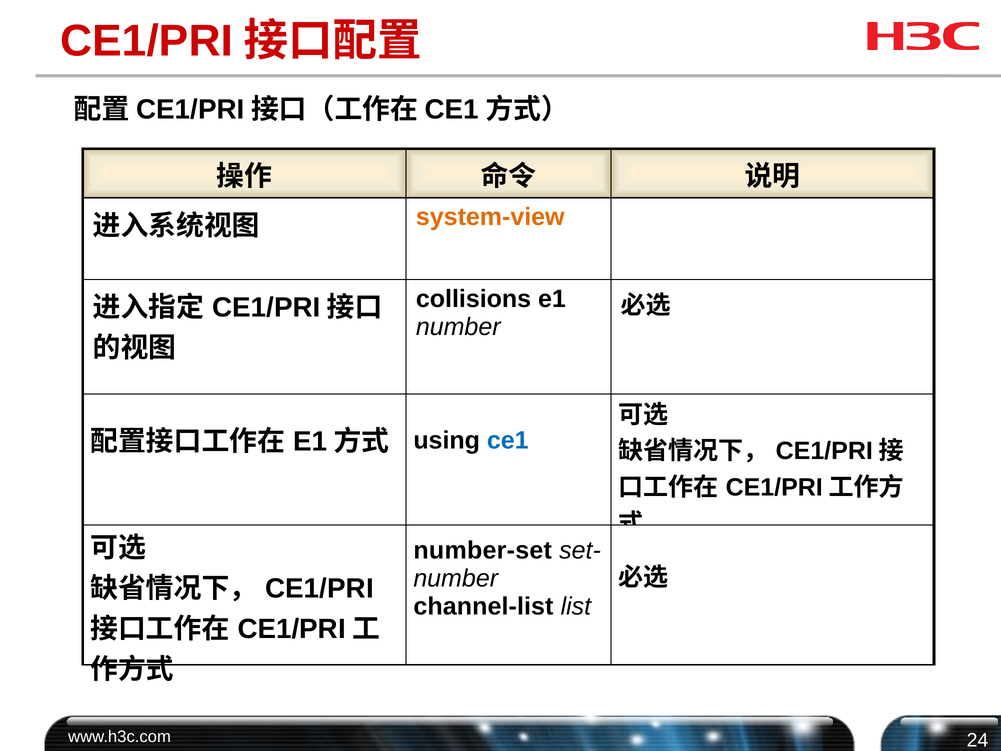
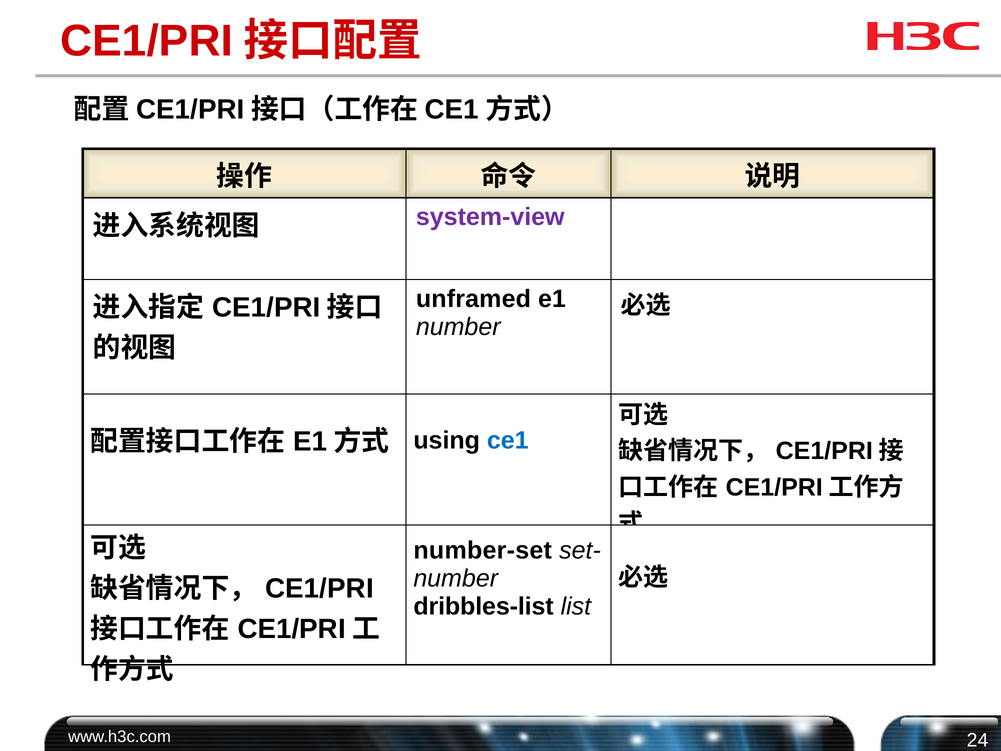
system-view colour: orange -> purple
collisions: collisions -> unframed
channel-list: channel-list -> dribbles-list
